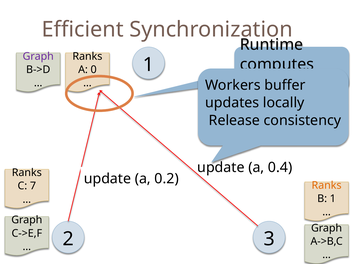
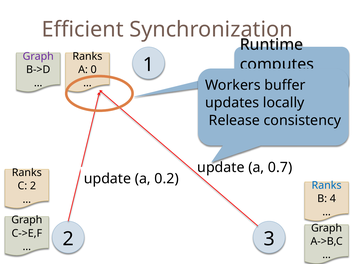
0.4: 0.4 -> 0.7
Ranks at (327, 185) colour: orange -> blue
C 7: 7 -> 2
B 1: 1 -> 4
